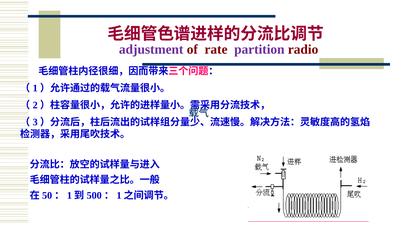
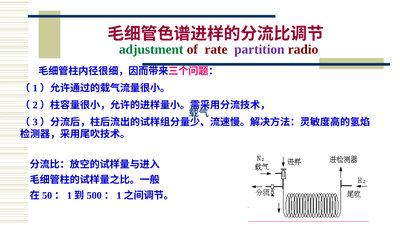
adjustment colour: purple -> green
